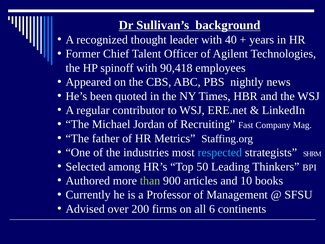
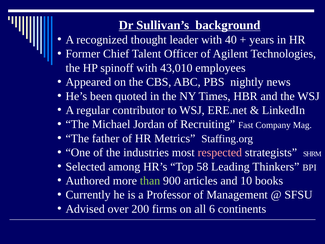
90,418: 90,418 -> 43,010
respected colour: light blue -> pink
50: 50 -> 58
